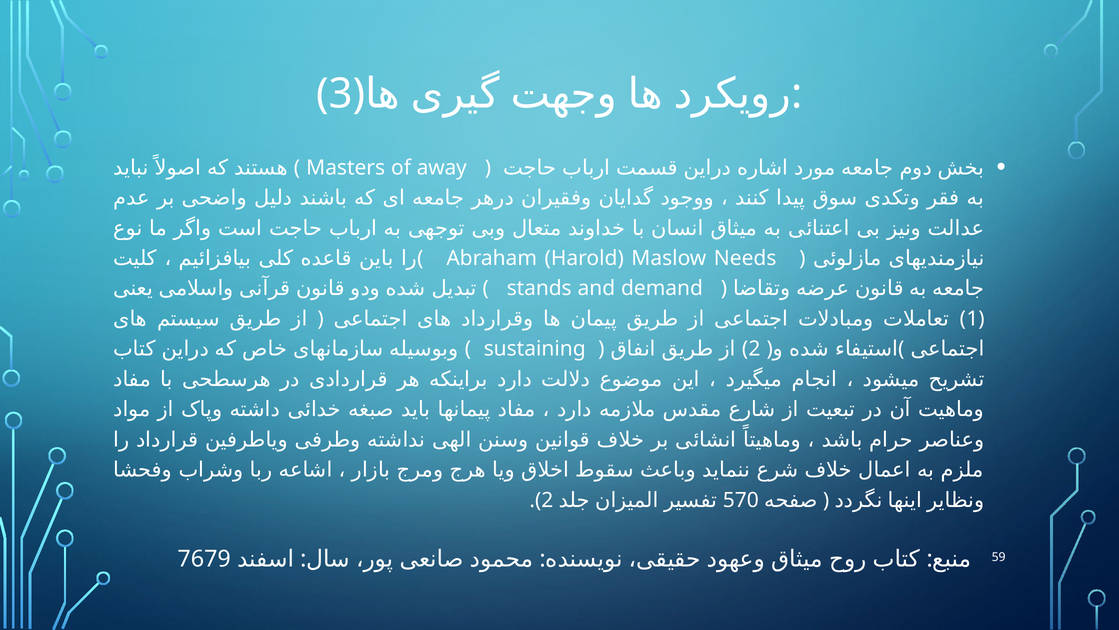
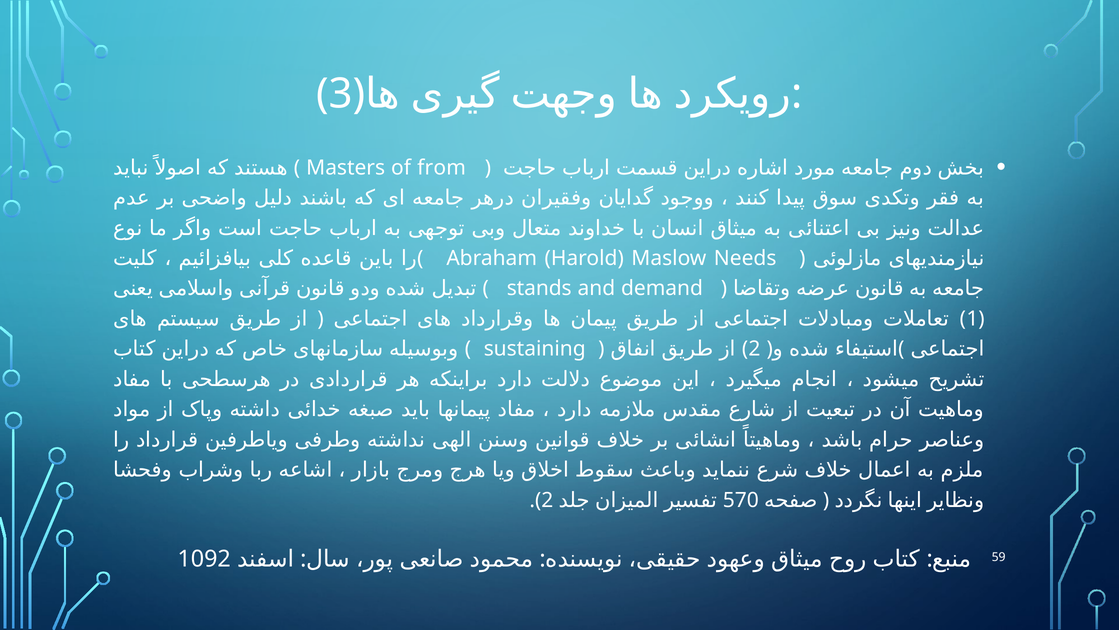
away: away -> from
7679: 7679 -> 1092
